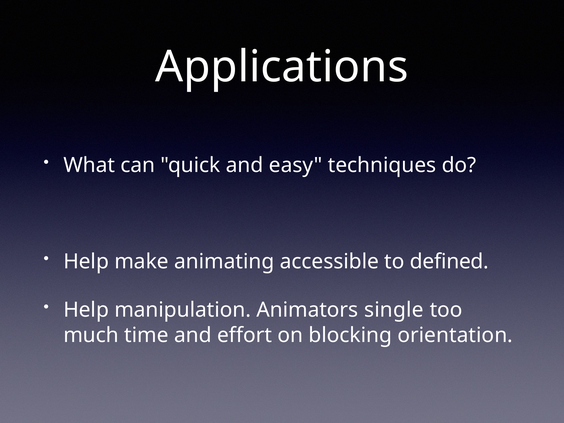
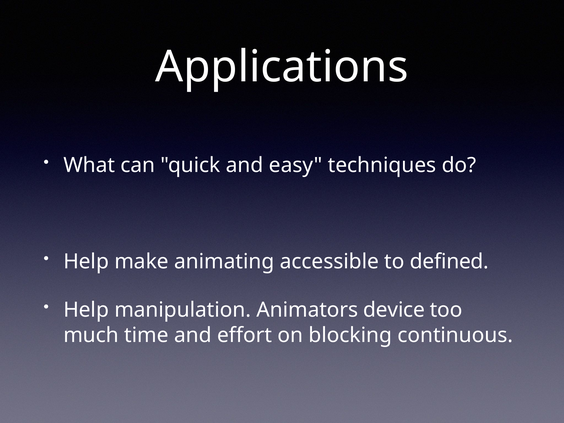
single: single -> device
orientation: orientation -> continuous
